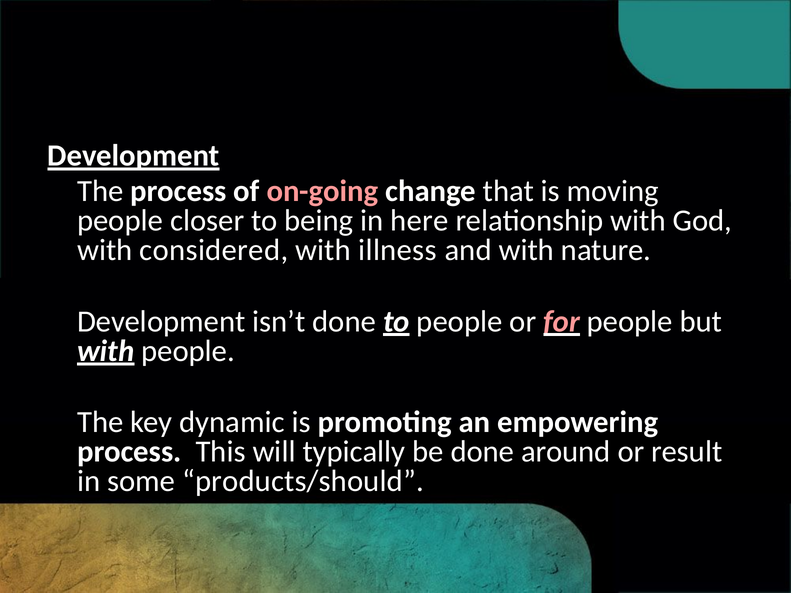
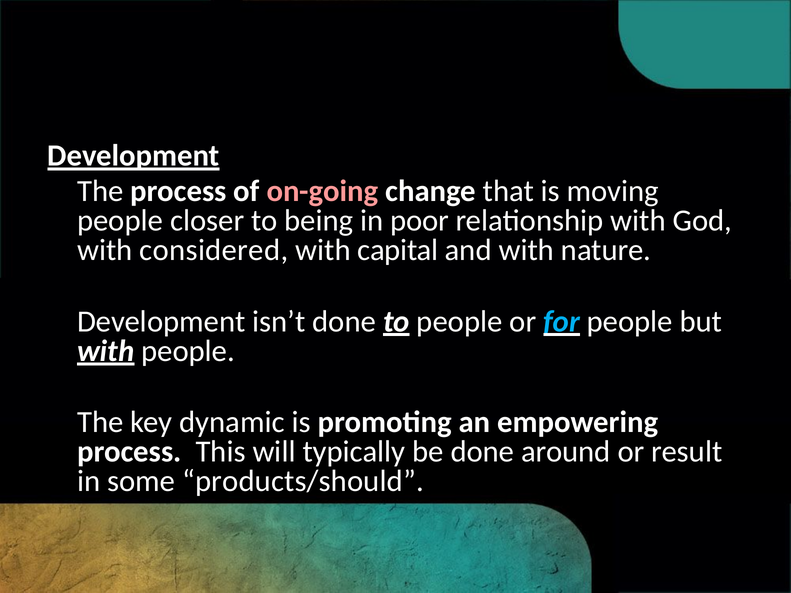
here: here -> poor
illness: illness -> capital
for colour: pink -> light blue
